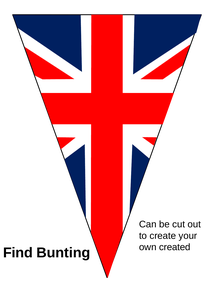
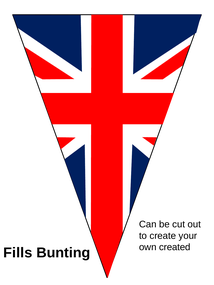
Find: Find -> Fills
